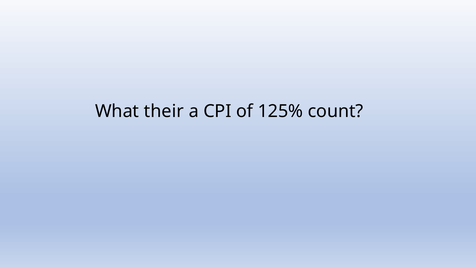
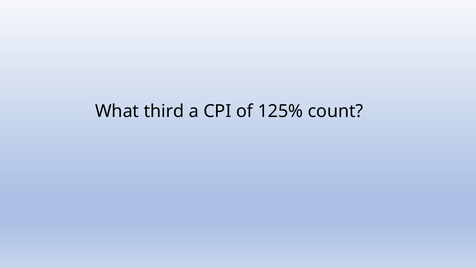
their: their -> third
